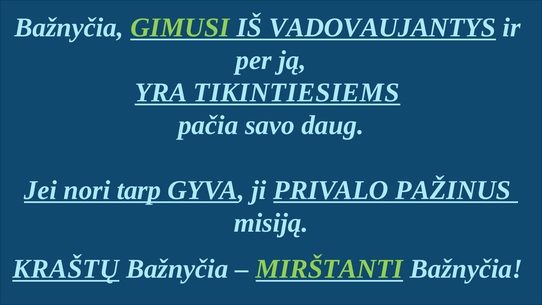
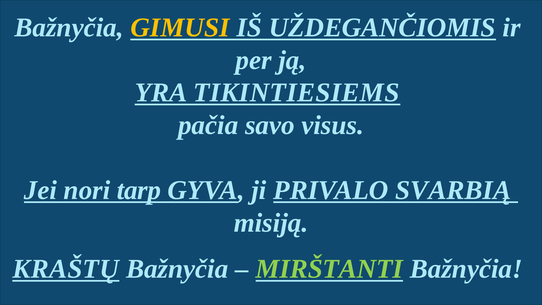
GIMUSI colour: light green -> yellow
VADOVAUJANTYS: VADOVAUJANTYS -> UŽDEGANČIOMIS
daug: daug -> visus
PAŽINUS: PAŽINUS -> SVARBIĄ
